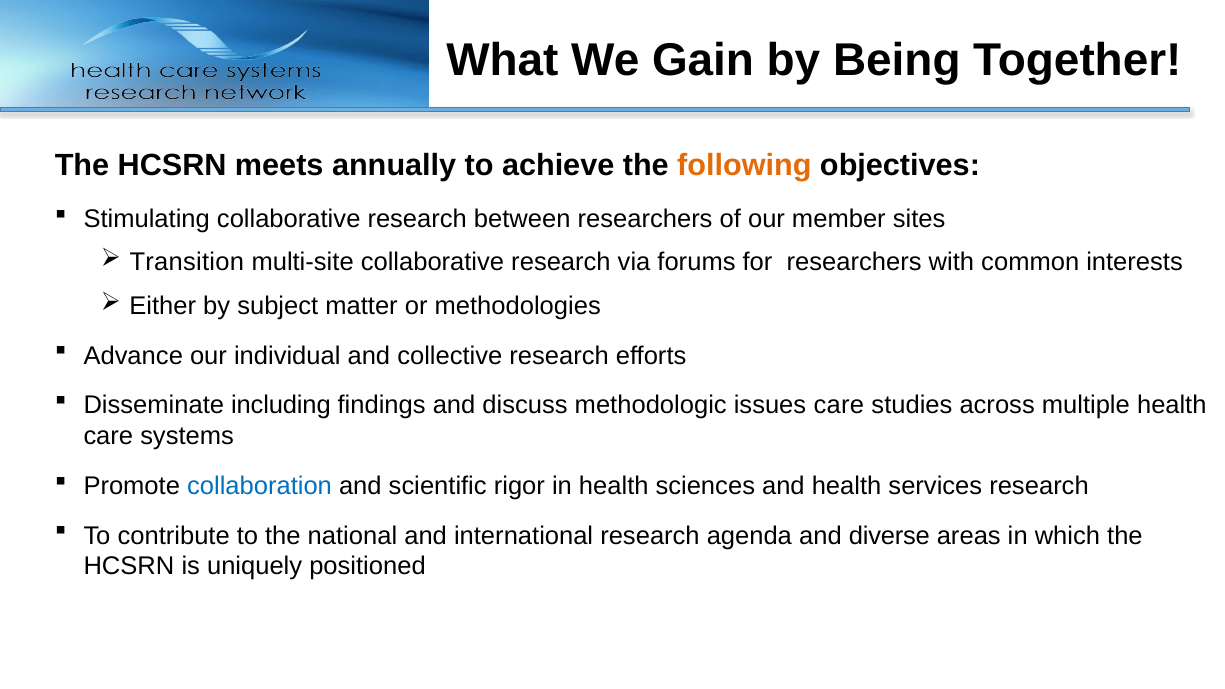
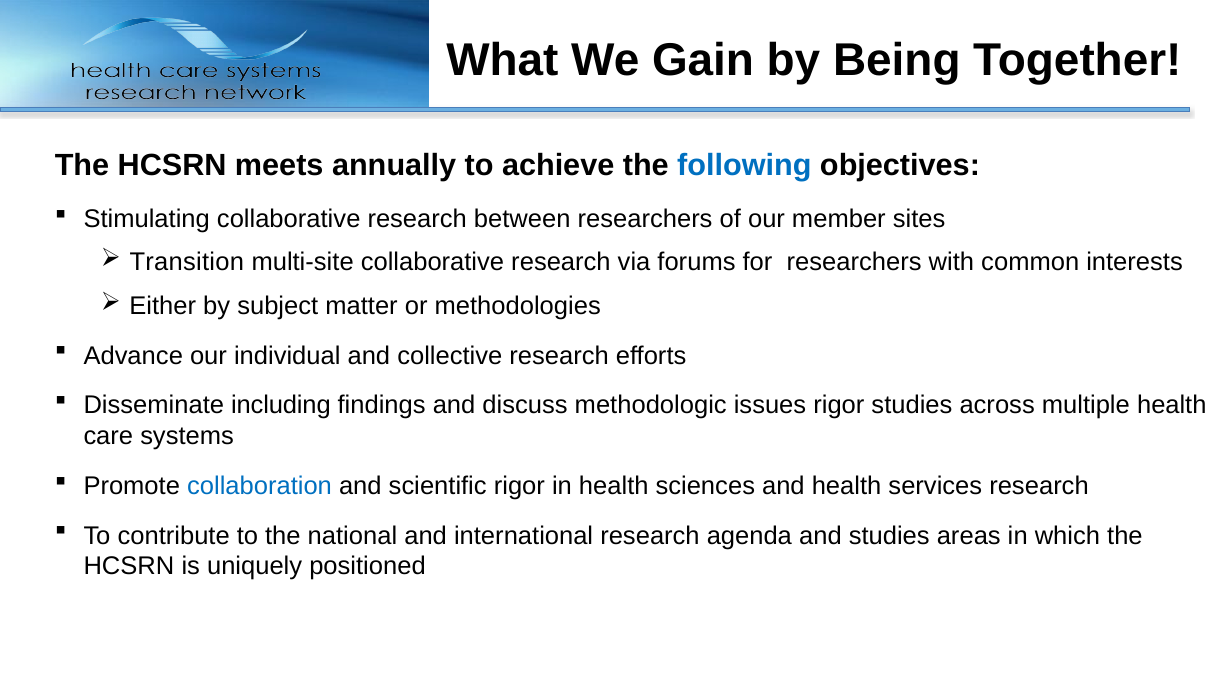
following colour: orange -> blue
issues care: care -> rigor
and diverse: diverse -> studies
